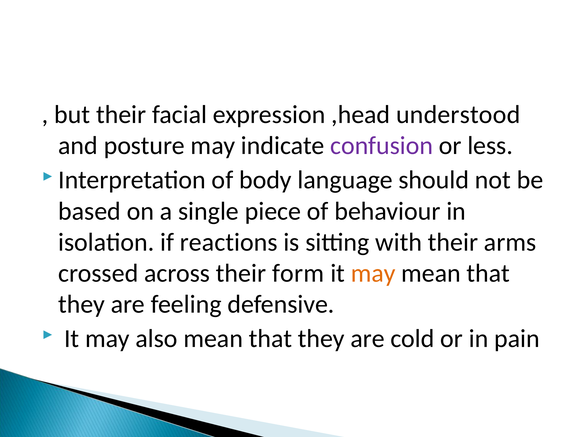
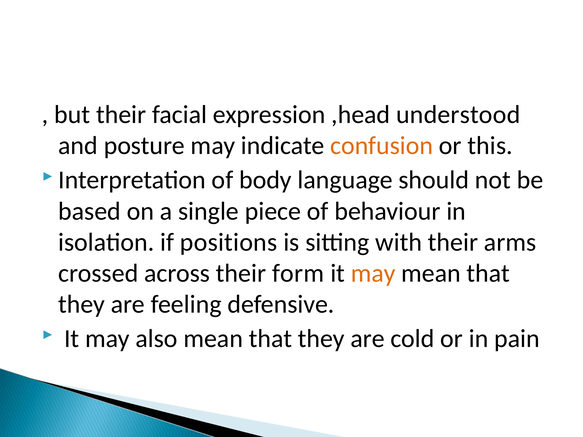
confusion colour: purple -> orange
less: less -> this
reactions: reactions -> positions
